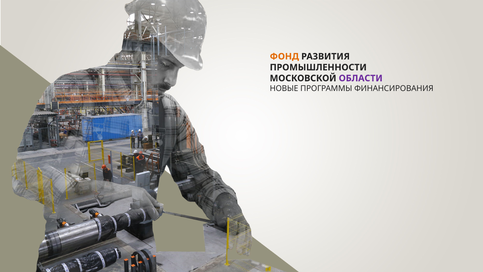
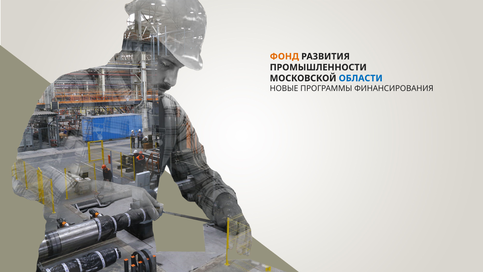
ОБЛАСТИ colour: purple -> blue
